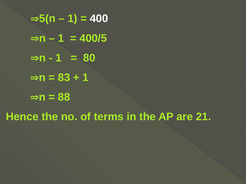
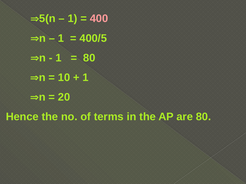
400 colour: white -> pink
83: 83 -> 10
88: 88 -> 20
are 21: 21 -> 80
